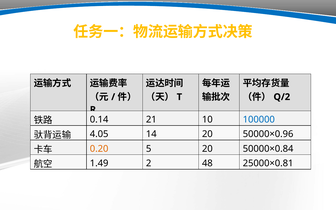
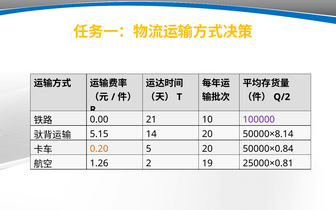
0.14: 0.14 -> 0.00
100000 colour: blue -> purple
4.05: 4.05 -> 5.15
50000×0.96: 50000×0.96 -> 50000×8.14
1.49: 1.49 -> 1.26
48: 48 -> 19
